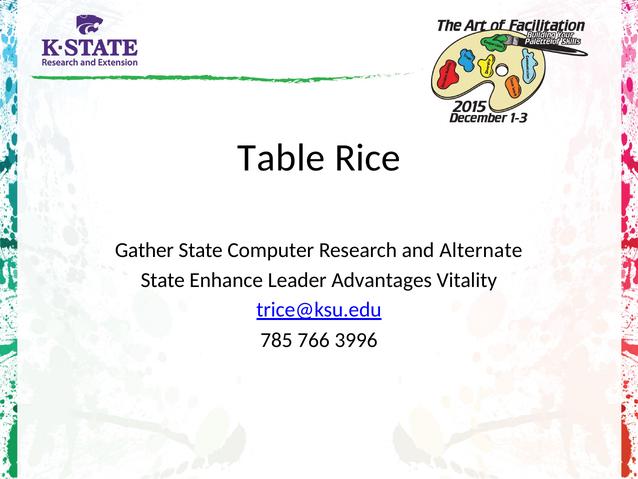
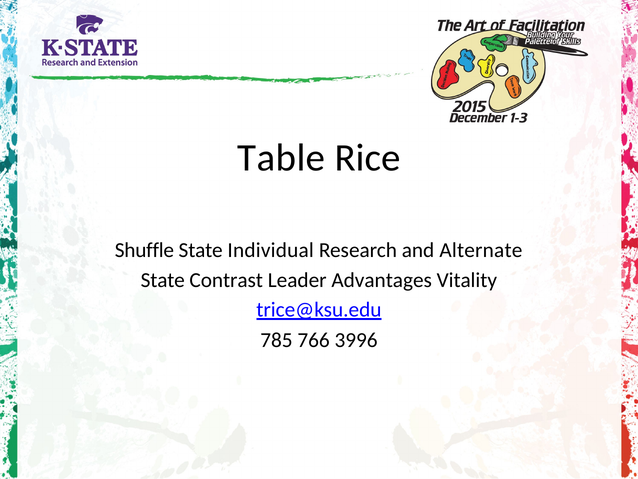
Gather: Gather -> Shuffle
Computer: Computer -> Individual
Enhance: Enhance -> Contrast
